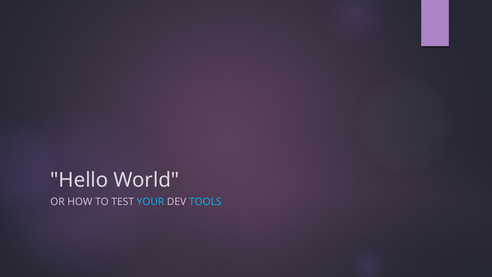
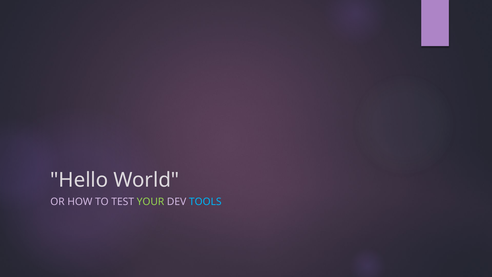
YOUR colour: light blue -> light green
